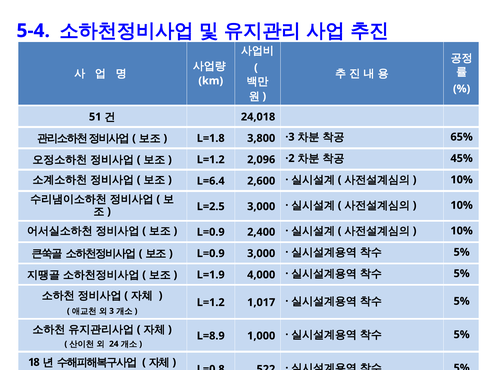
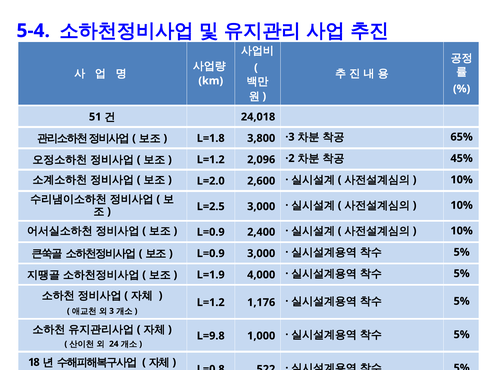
L=6.4: L=6.4 -> L=2.0
1,017: 1,017 -> 1,176
L=8.9: L=8.9 -> L=9.8
